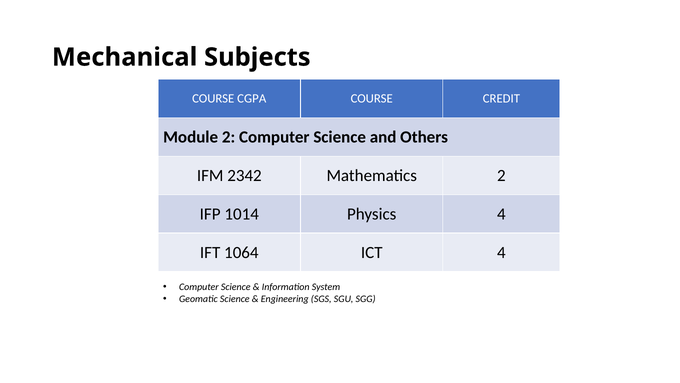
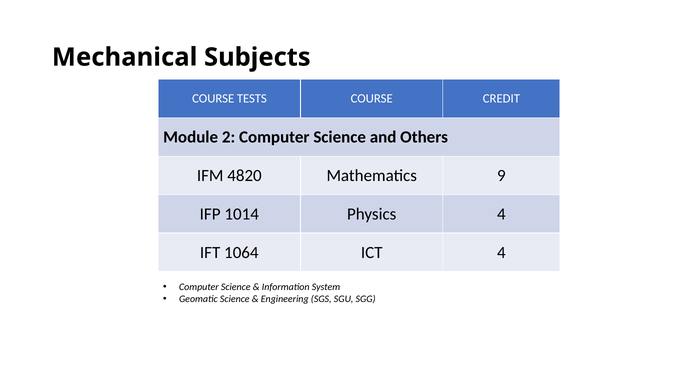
CGPA: CGPA -> TESTS
2342: 2342 -> 4820
Mathematics 2: 2 -> 9
